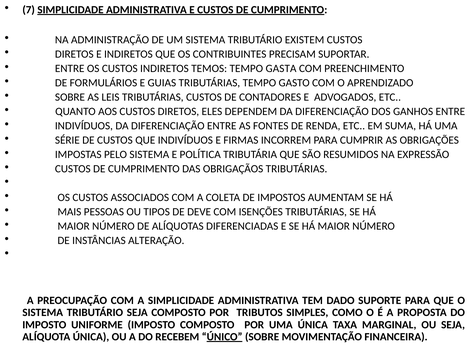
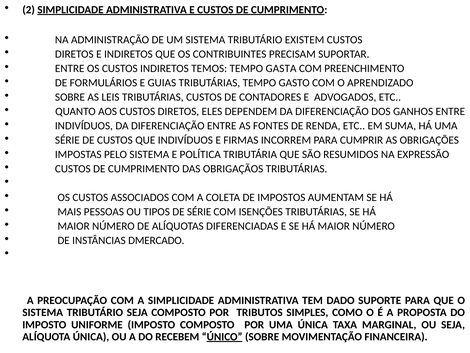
7: 7 -> 2
DE DEVE: DEVE -> SÉRIE
ALTERAÇÃO: ALTERAÇÃO -> DMERCADO
